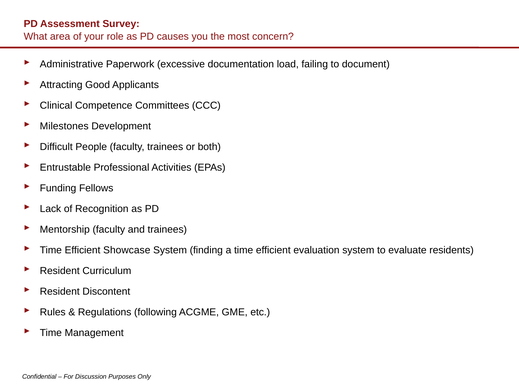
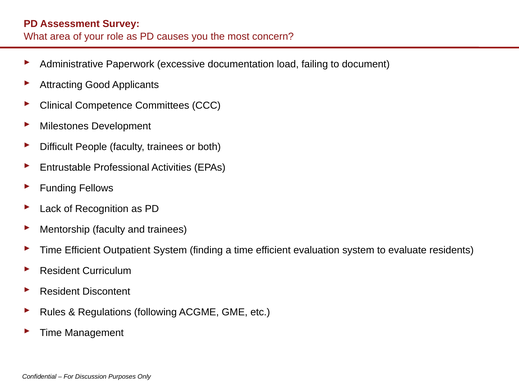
Showcase: Showcase -> Outpatient
